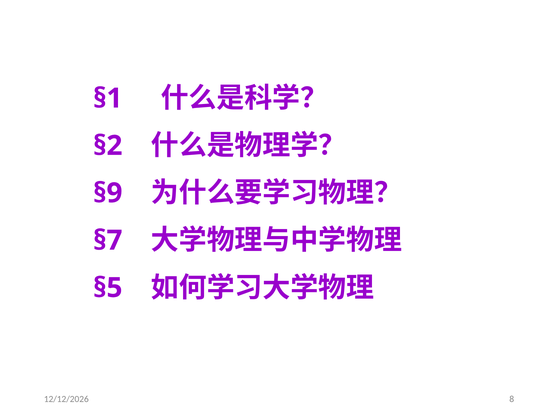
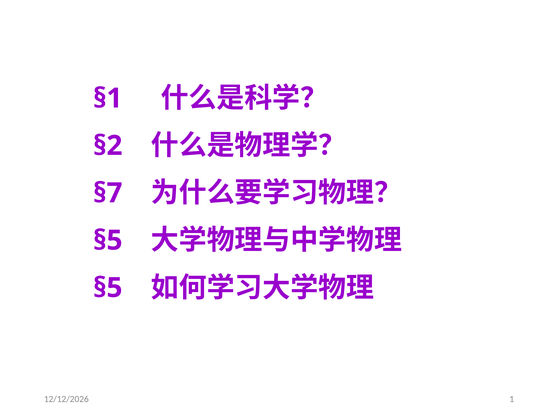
§9: §9 -> §7
§7 at (108, 241): §7 -> §5
8: 8 -> 1
